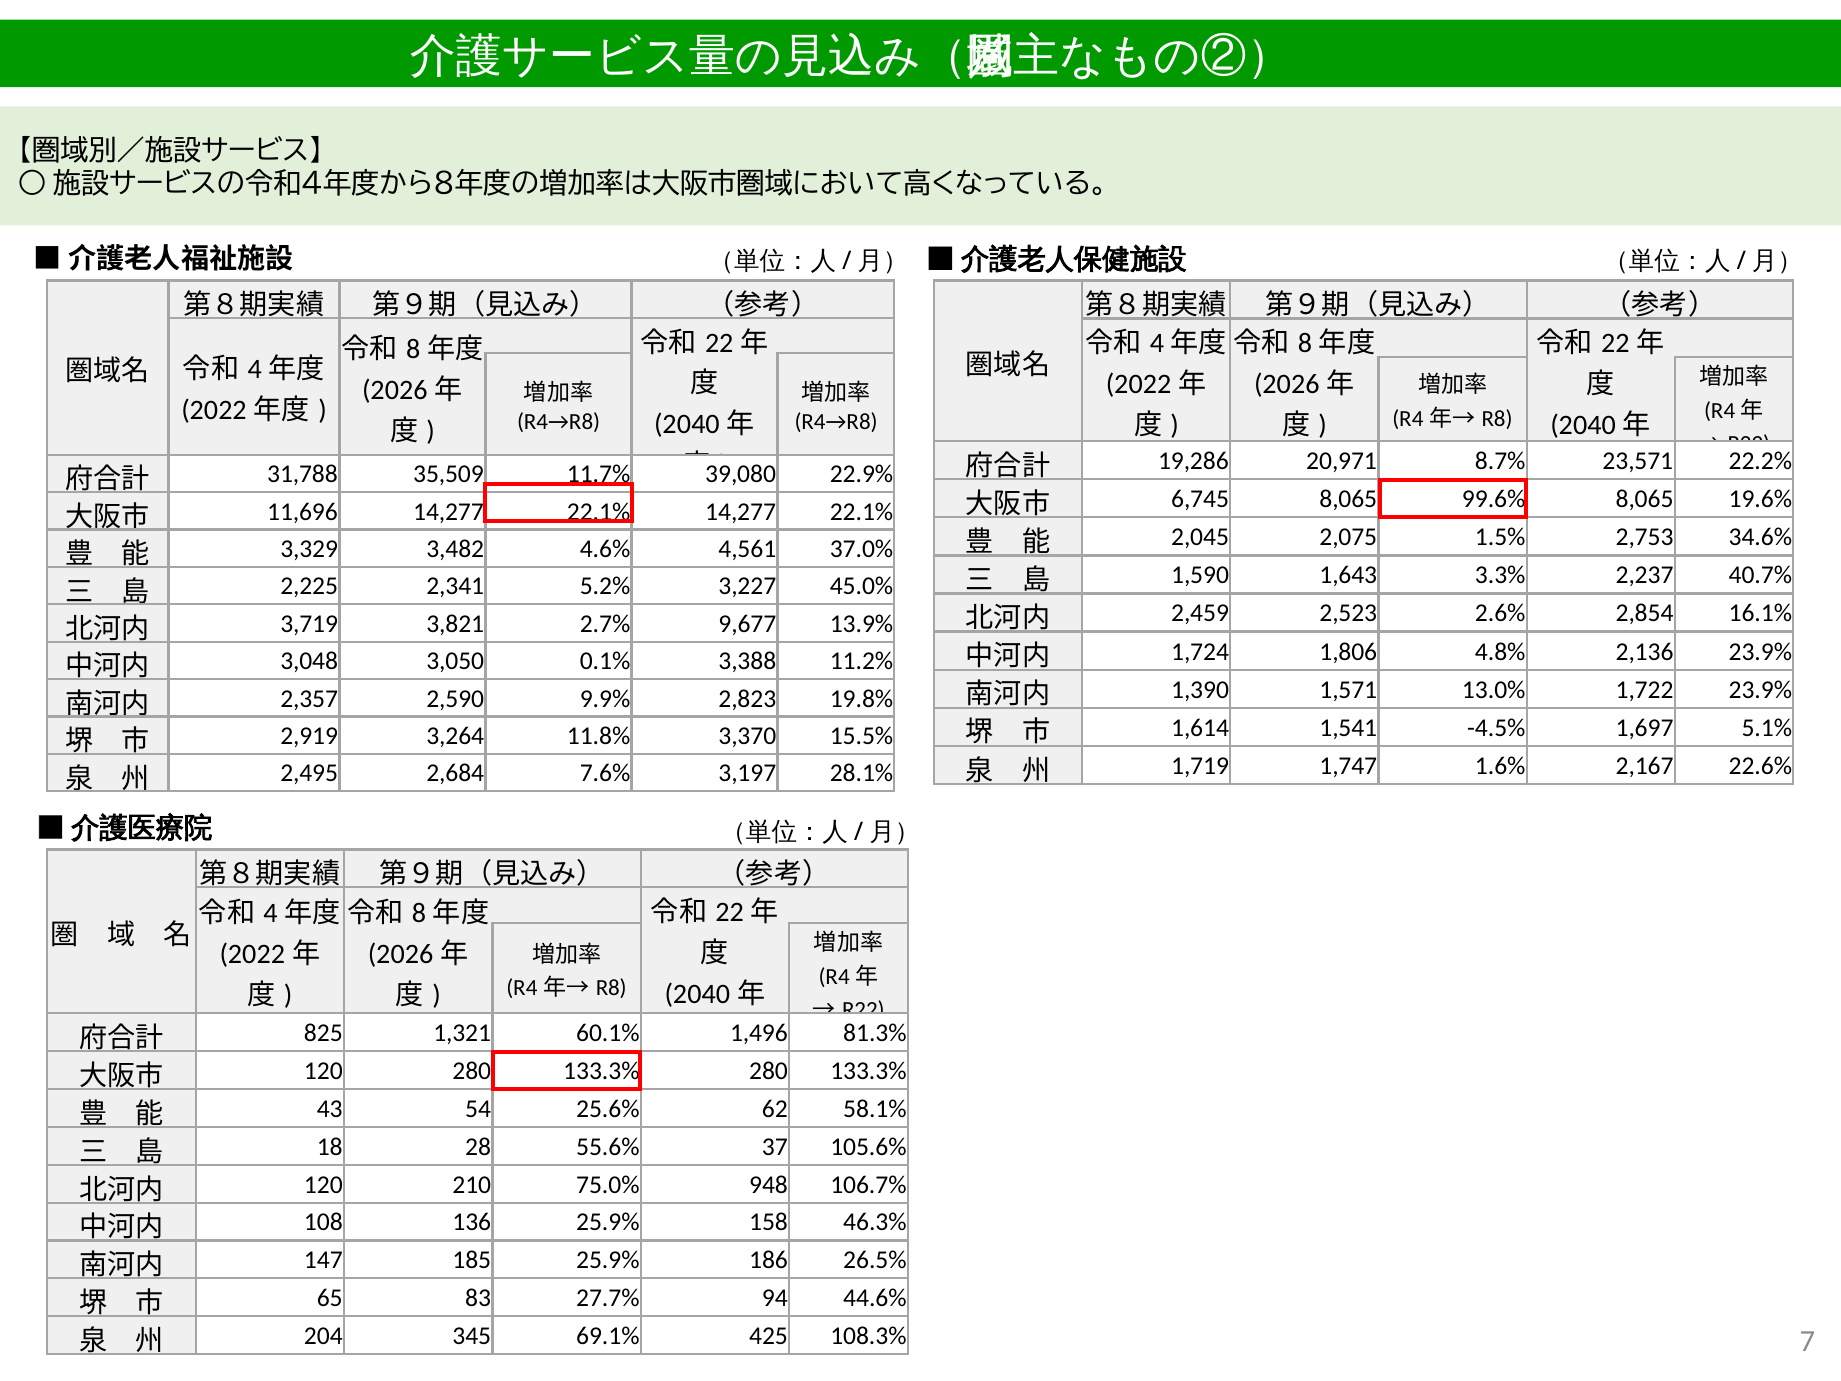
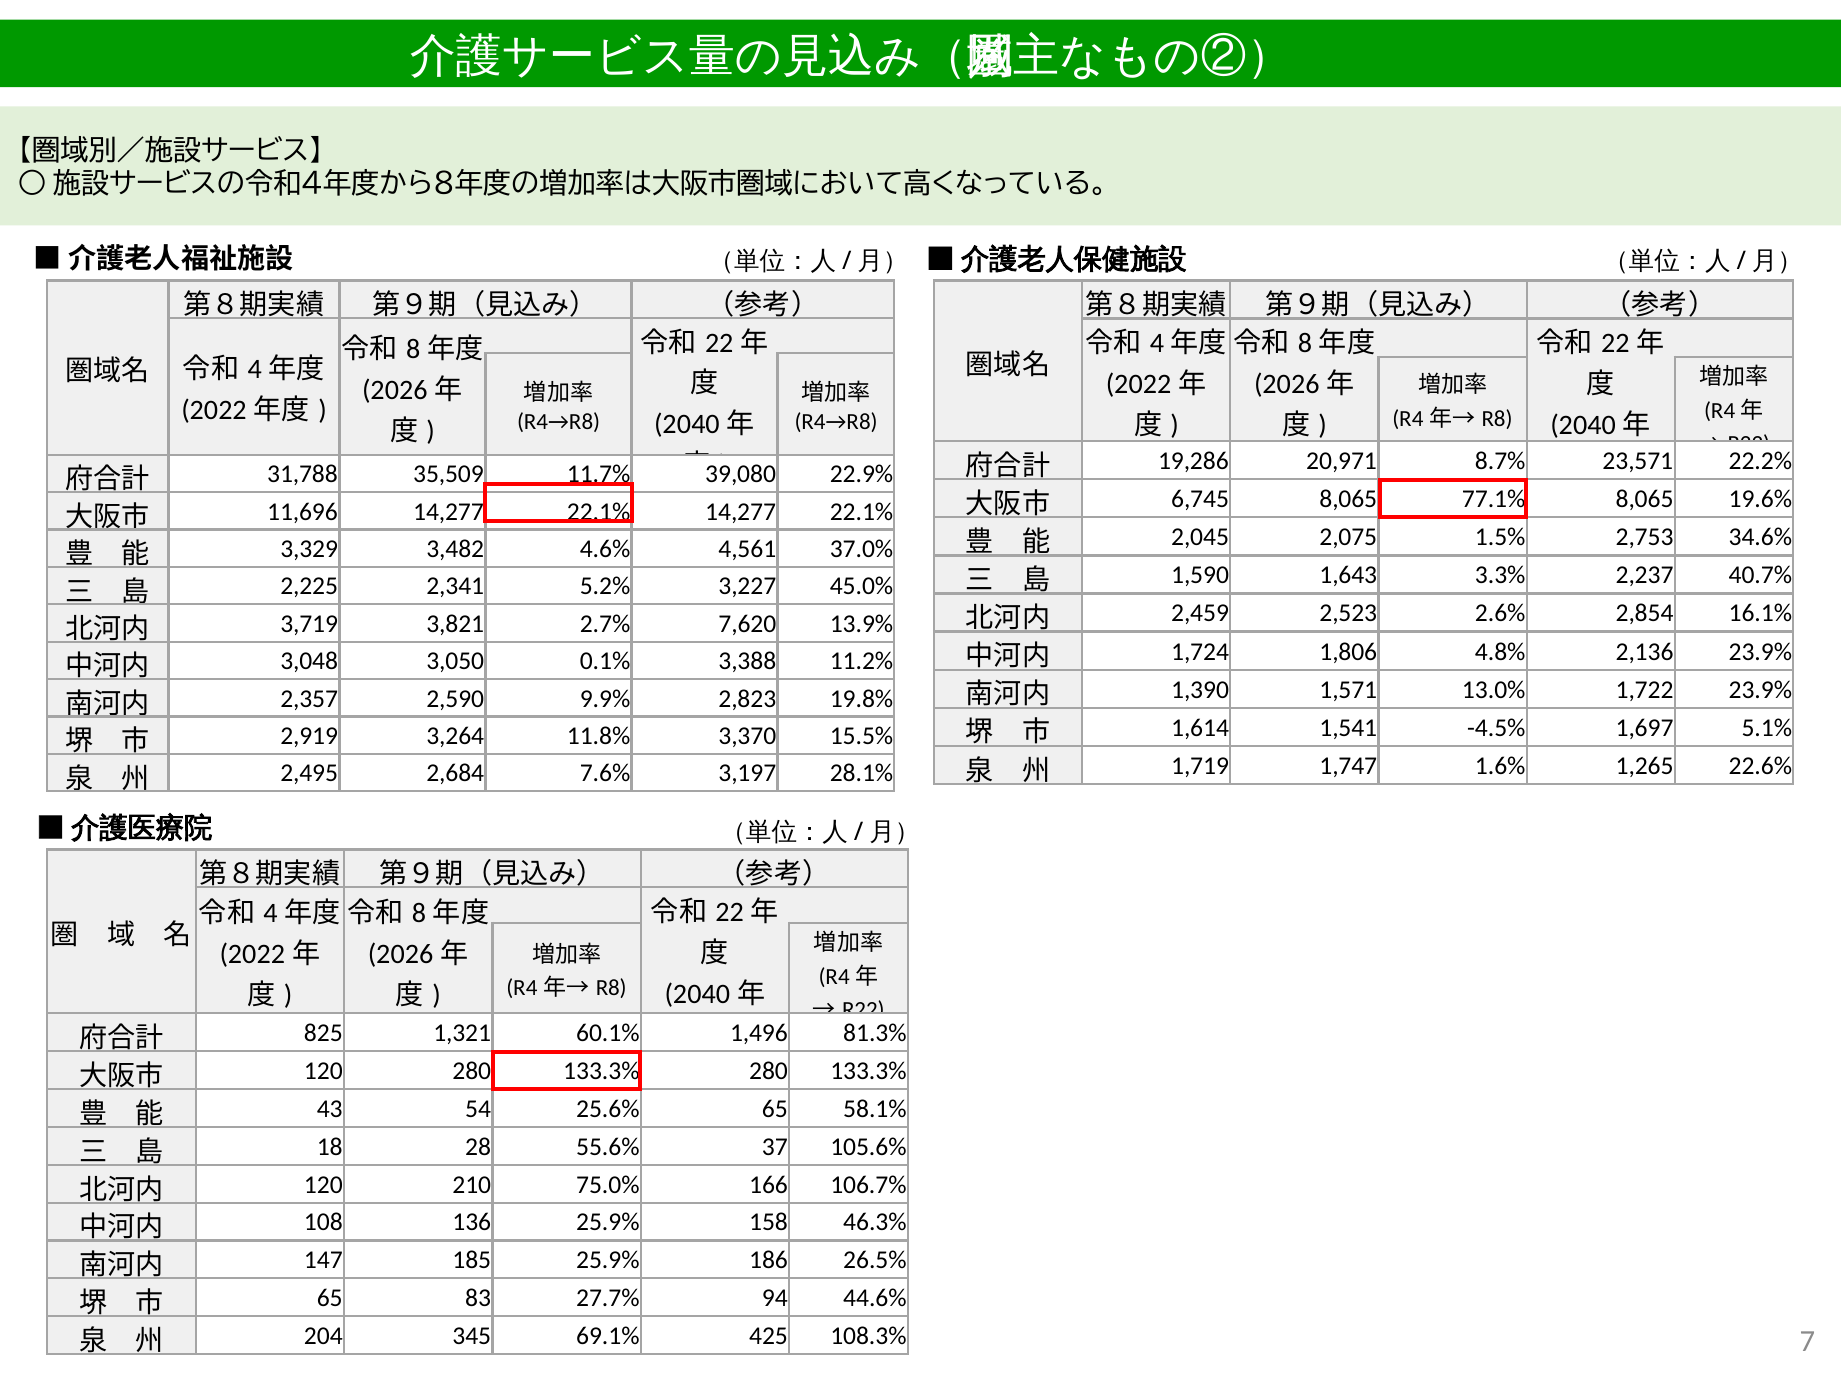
99.6%: 99.6% -> 77.1%
9,677: 9,677 -> 7,620
2,167: 2,167 -> 1,265
25.6% 62: 62 -> 65
948: 948 -> 166
